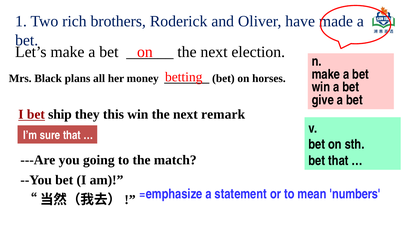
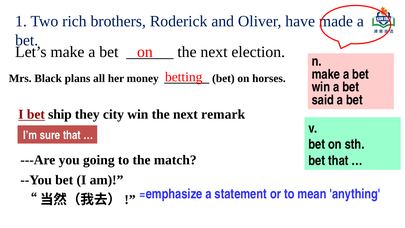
give: give -> said
this: this -> city
numbers: numbers -> anything
